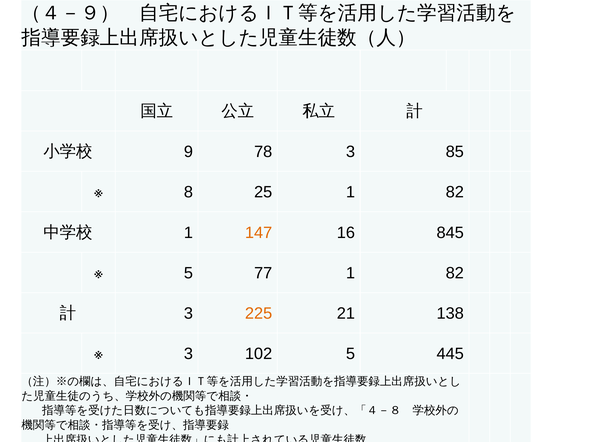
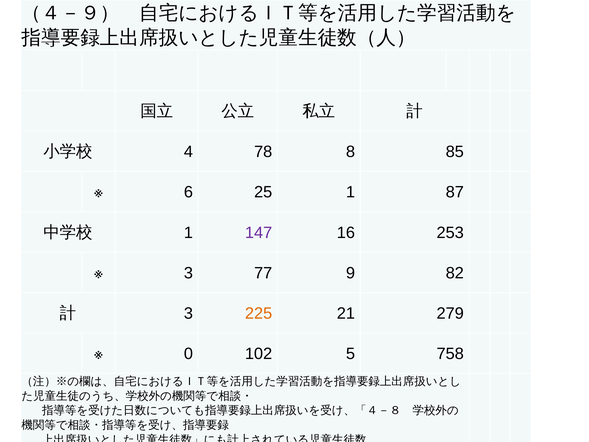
9: 9 -> 4
78 3: 3 -> 8
8: 8 -> 6
25 1 82: 82 -> 87
147 colour: orange -> purple
845: 845 -> 253
5 at (188, 273): 5 -> 3
77 1: 1 -> 9
138: 138 -> 279
3 at (188, 354): 3 -> 0
445: 445 -> 758
